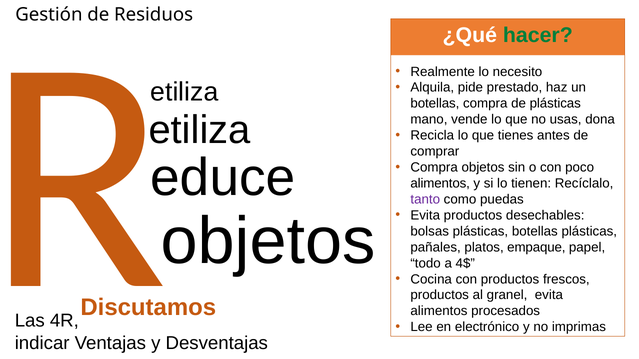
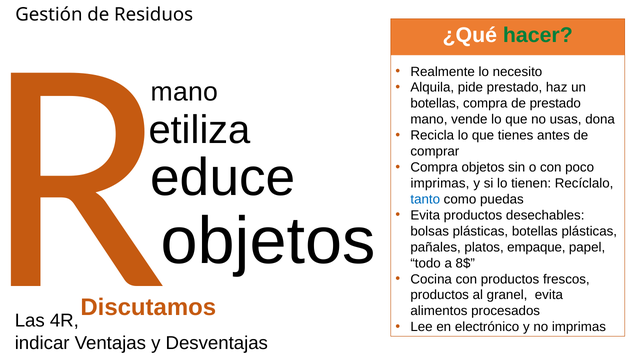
etiliza at (184, 92): etiliza -> mano
de plásticas: plásticas -> prestado
alimentos at (440, 184): alimentos -> imprimas
tanto colour: purple -> blue
4$: 4$ -> 8$
